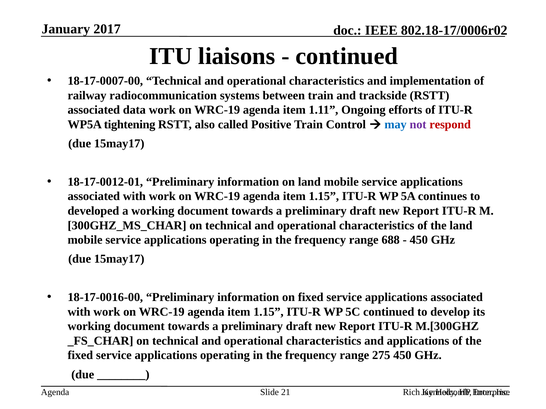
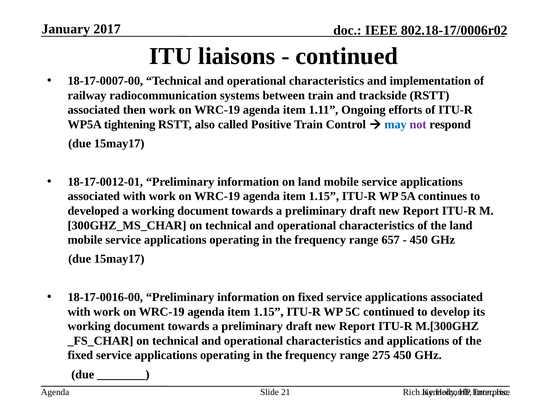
data: data -> then
respond colour: red -> black
688: 688 -> 657
